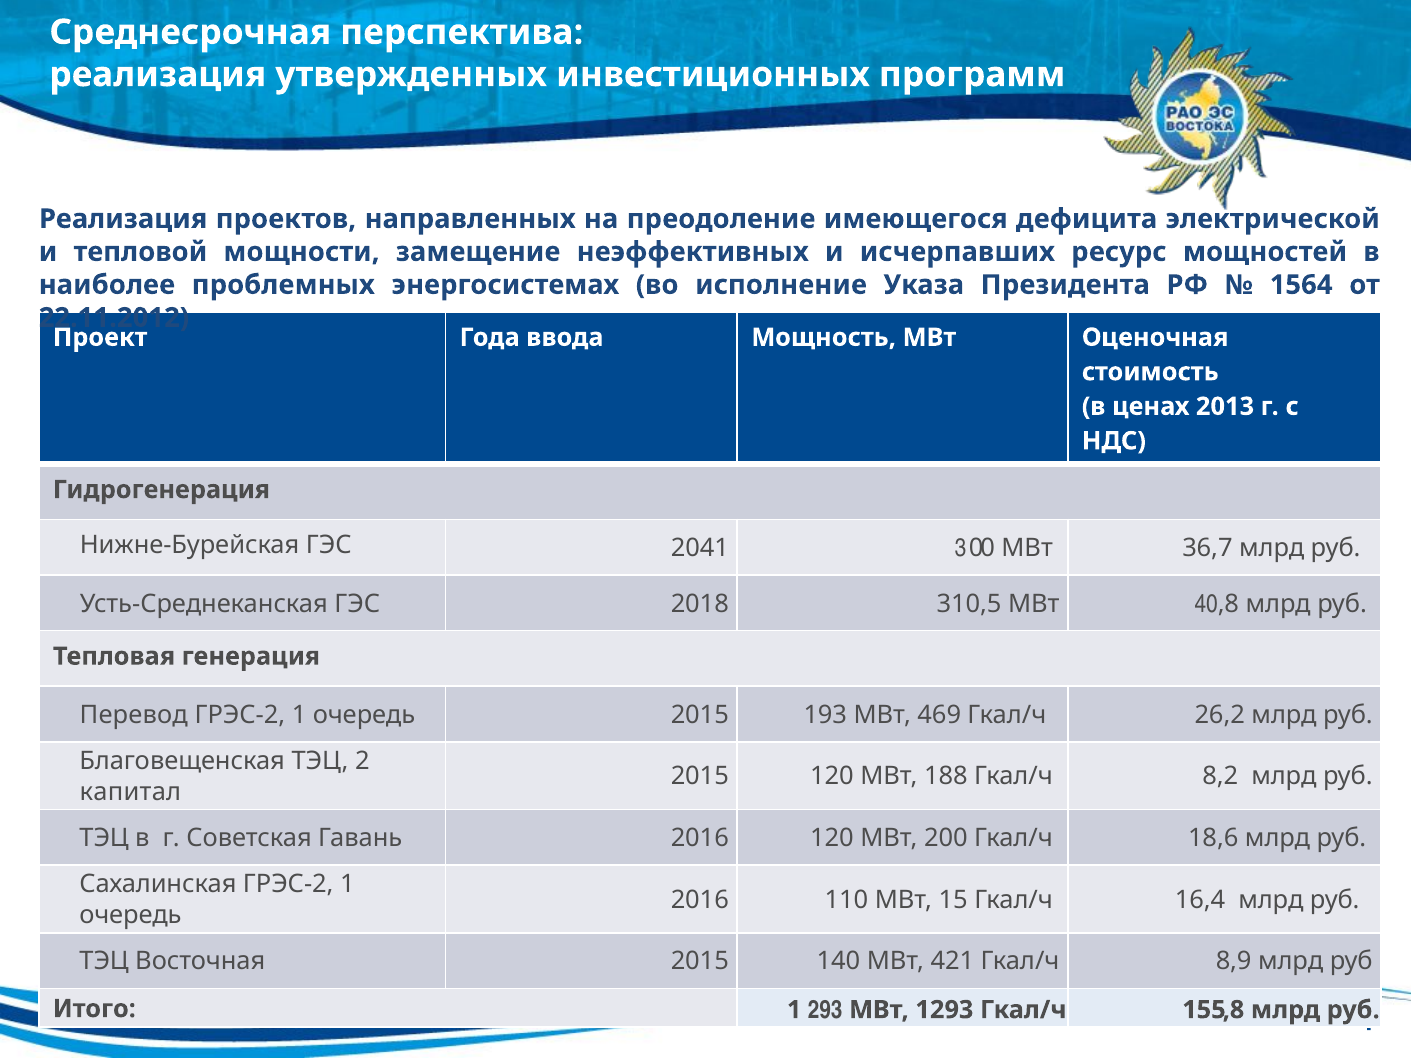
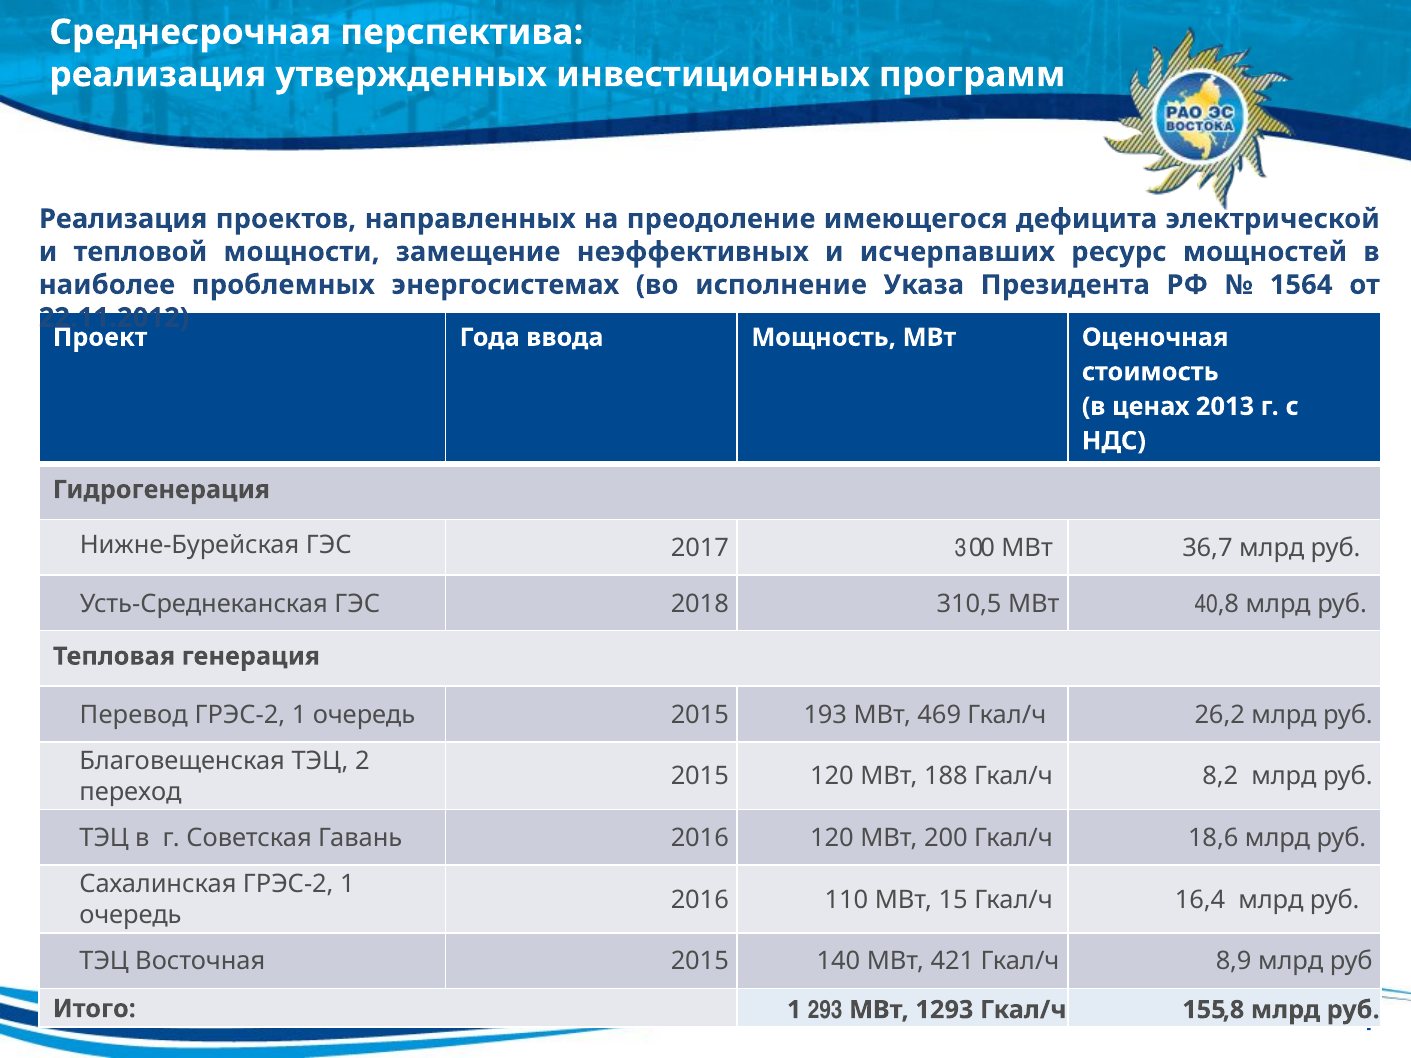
2041: 2041 -> 2017
капитал: капитал -> переход
